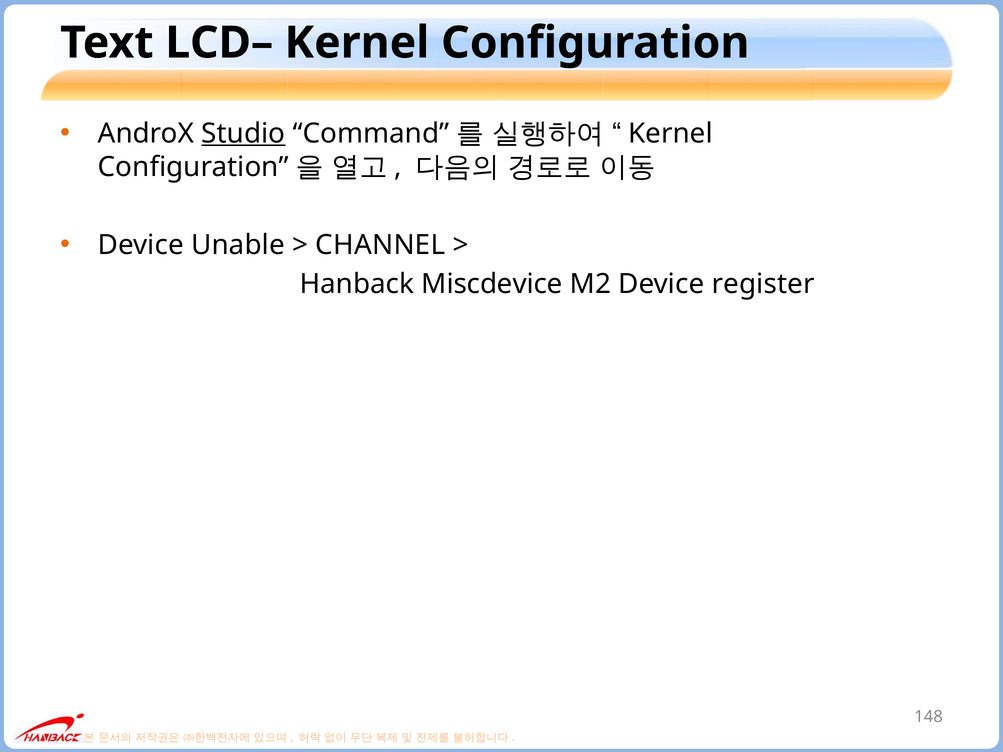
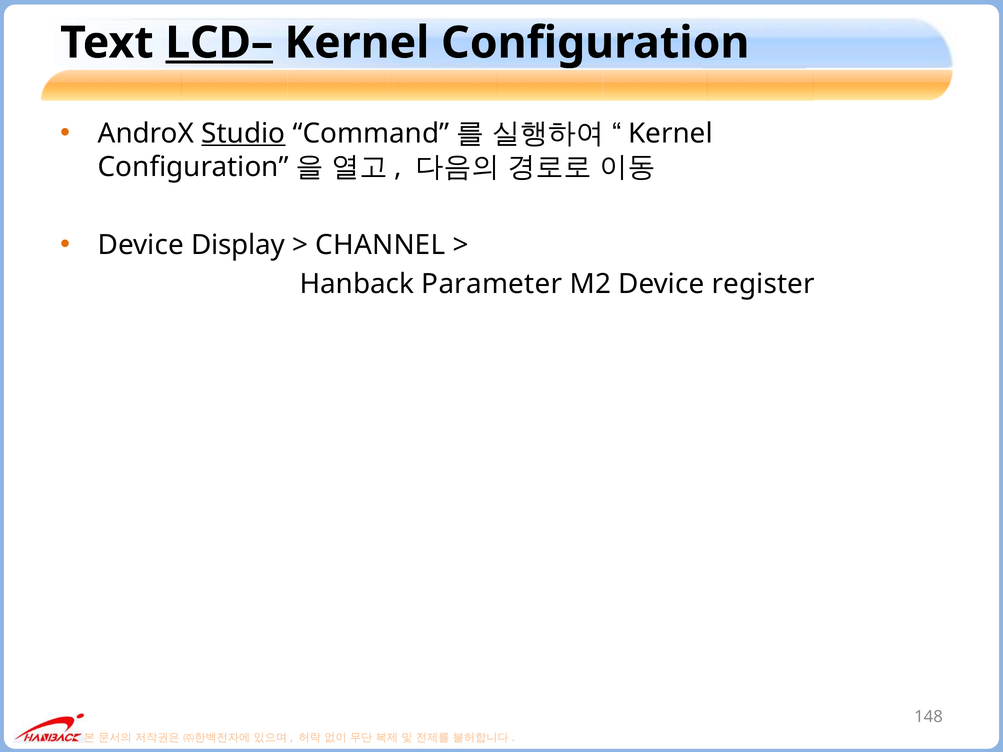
LCD– underline: none -> present
Unable: Unable -> Display
Miscdevice: Miscdevice -> Parameter
